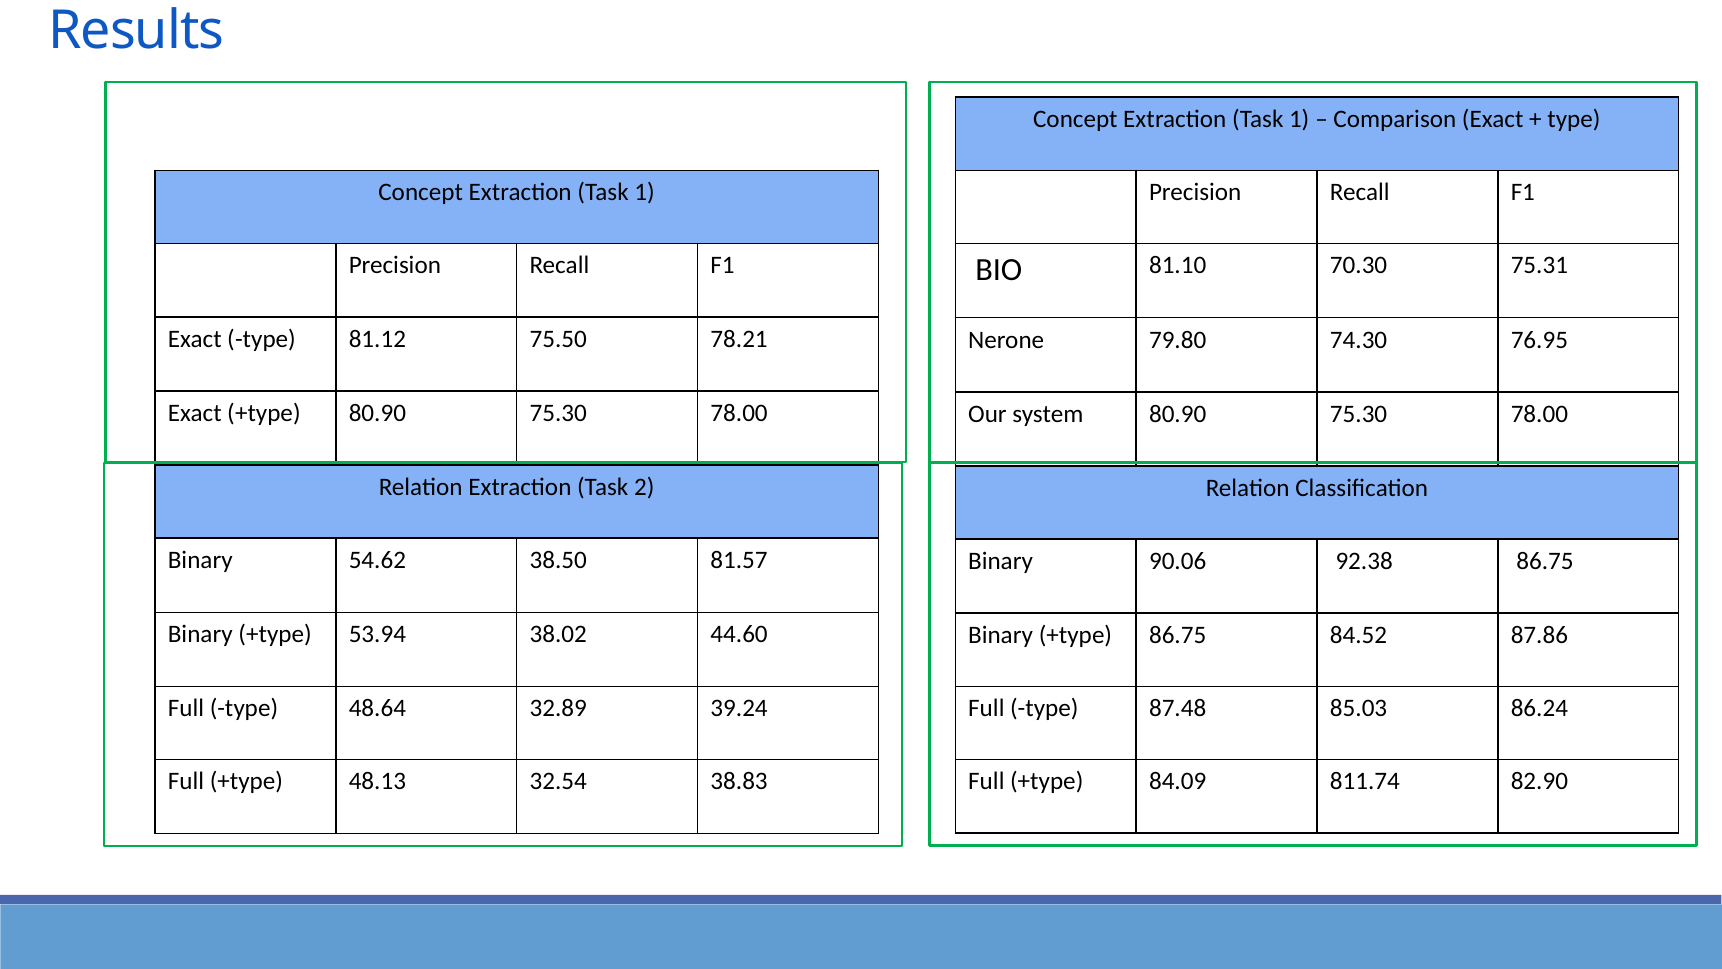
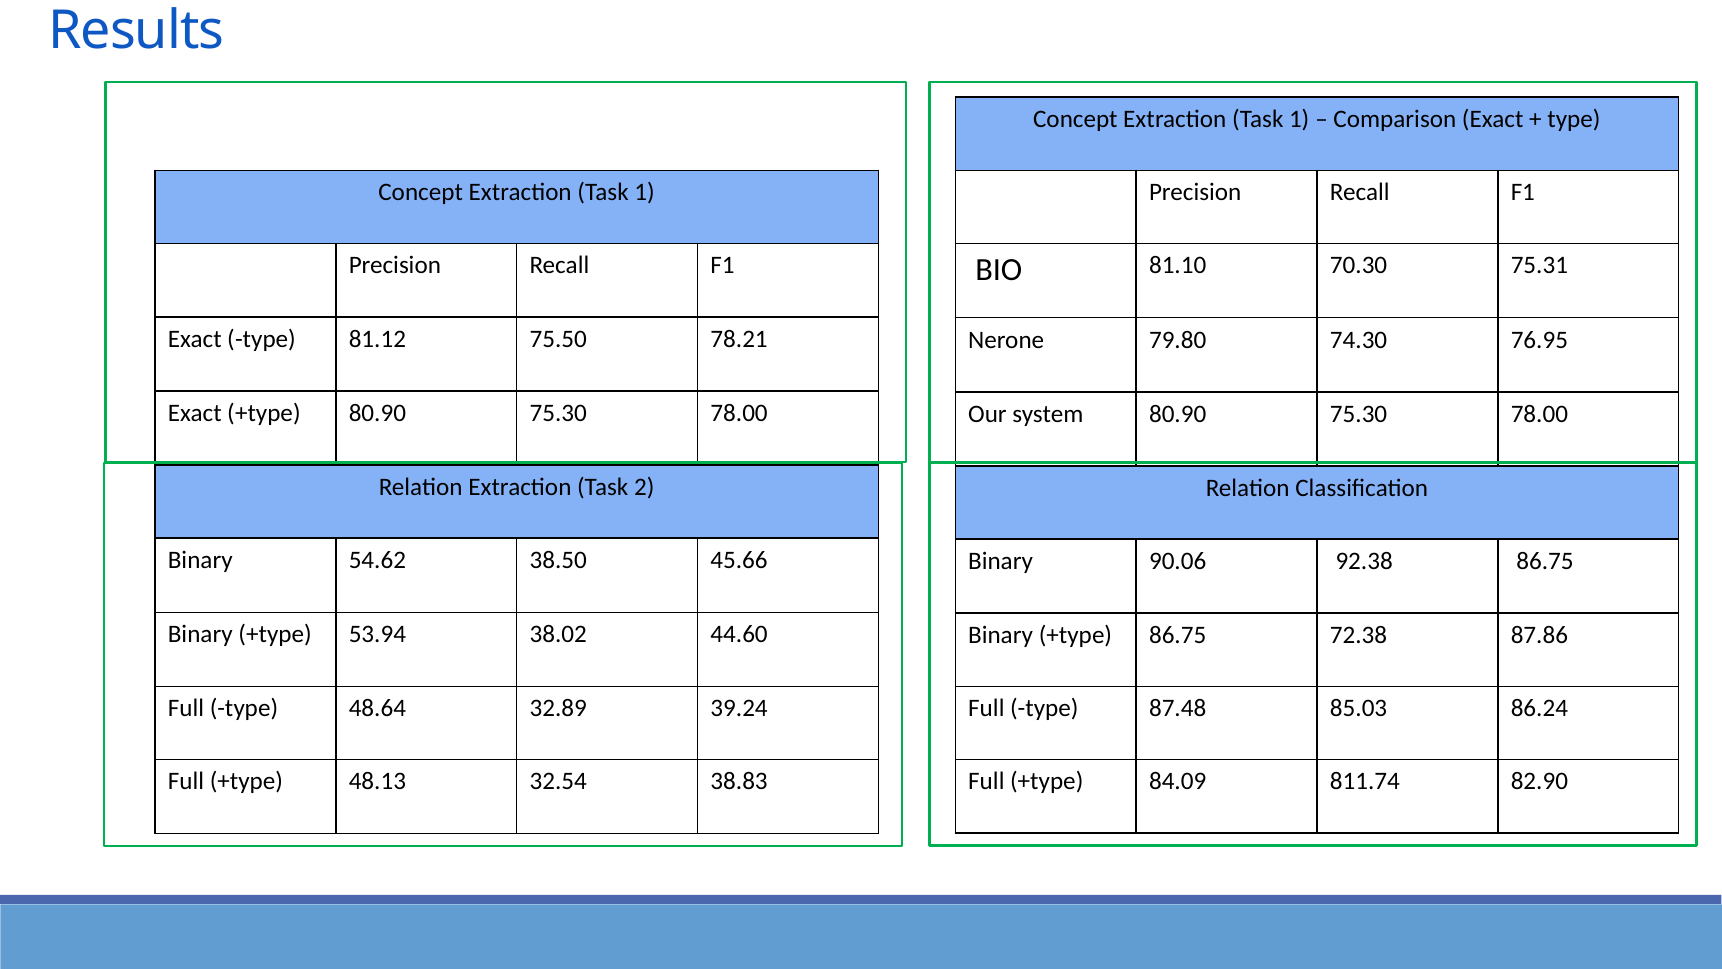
81.57: 81.57 -> 45.66
84.52: 84.52 -> 72.38
